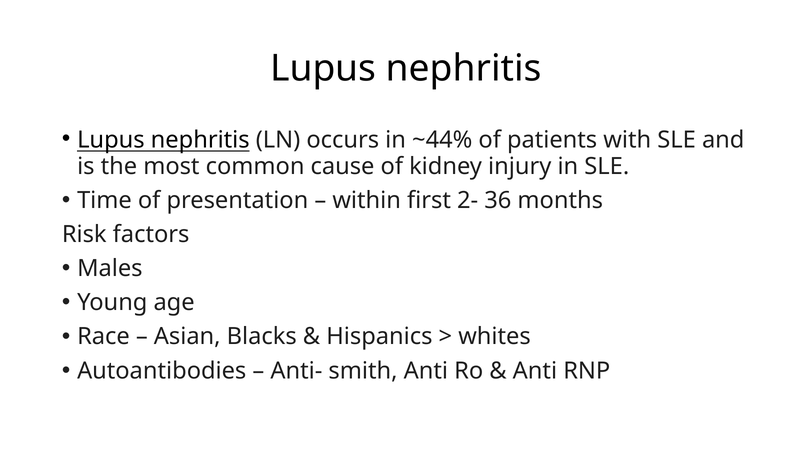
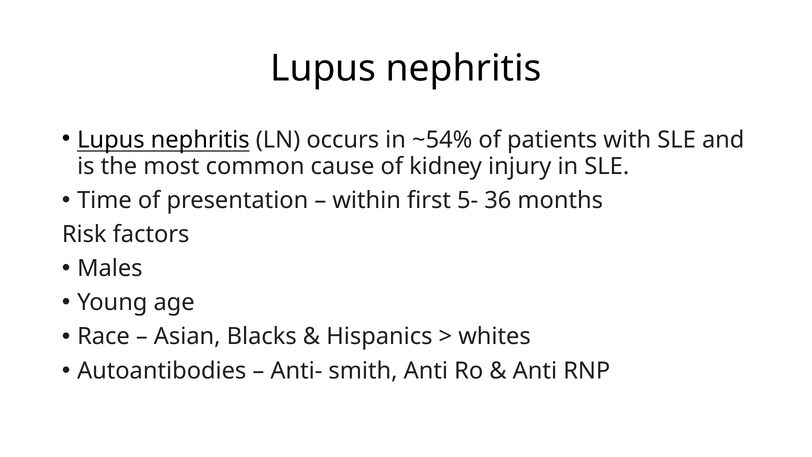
~44%: ~44% -> ~54%
2-: 2- -> 5-
